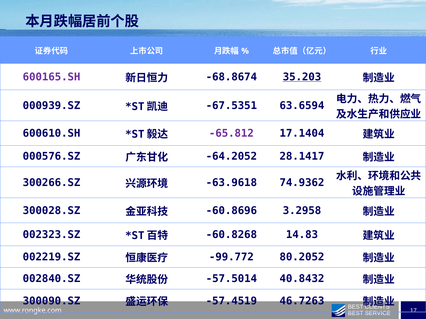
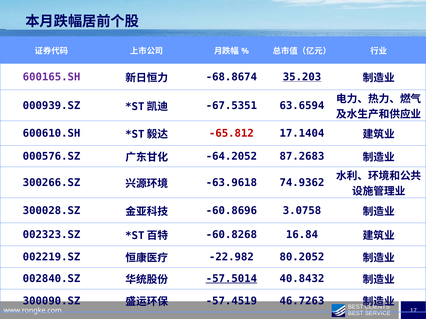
-65.812 colour: purple -> red
28.1417: 28.1417 -> 87.2683
3.2958: 3.2958 -> 3.0758
14.83: 14.83 -> 16.84
-99.772: -99.772 -> -22.982
-57.5014 underline: none -> present
